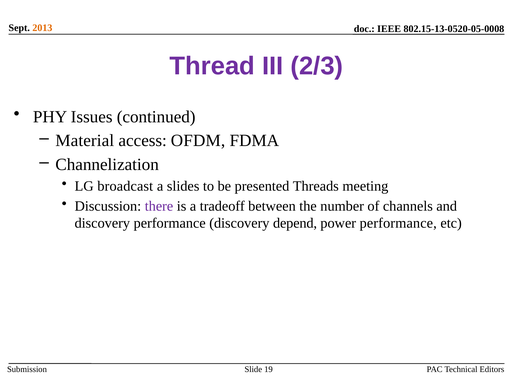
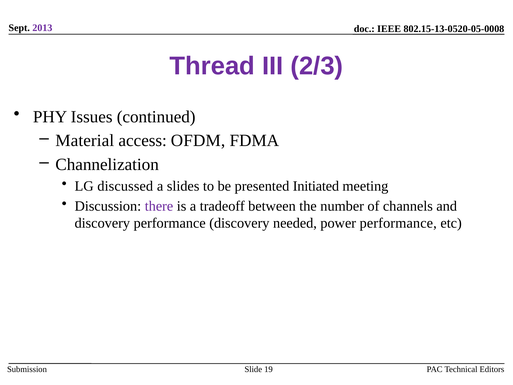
2013 colour: orange -> purple
broadcast: broadcast -> discussed
Threads: Threads -> Initiated
depend: depend -> needed
